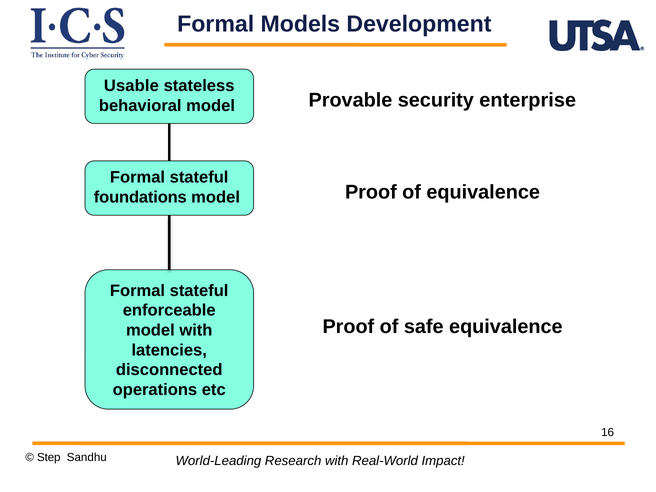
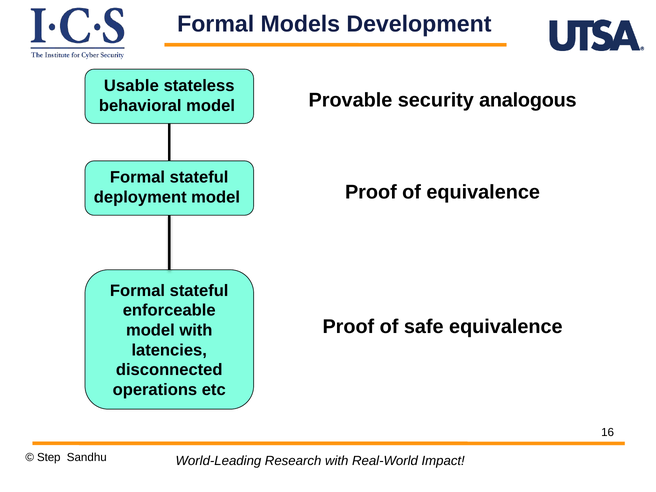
enterprise: enterprise -> analogous
foundations: foundations -> deployment
